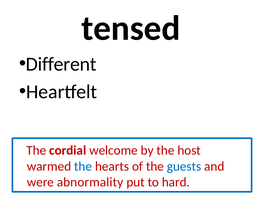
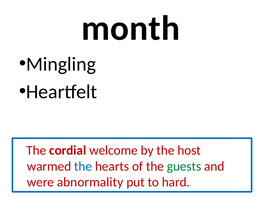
tensed: tensed -> month
Different: Different -> Mingling
guests colour: blue -> green
